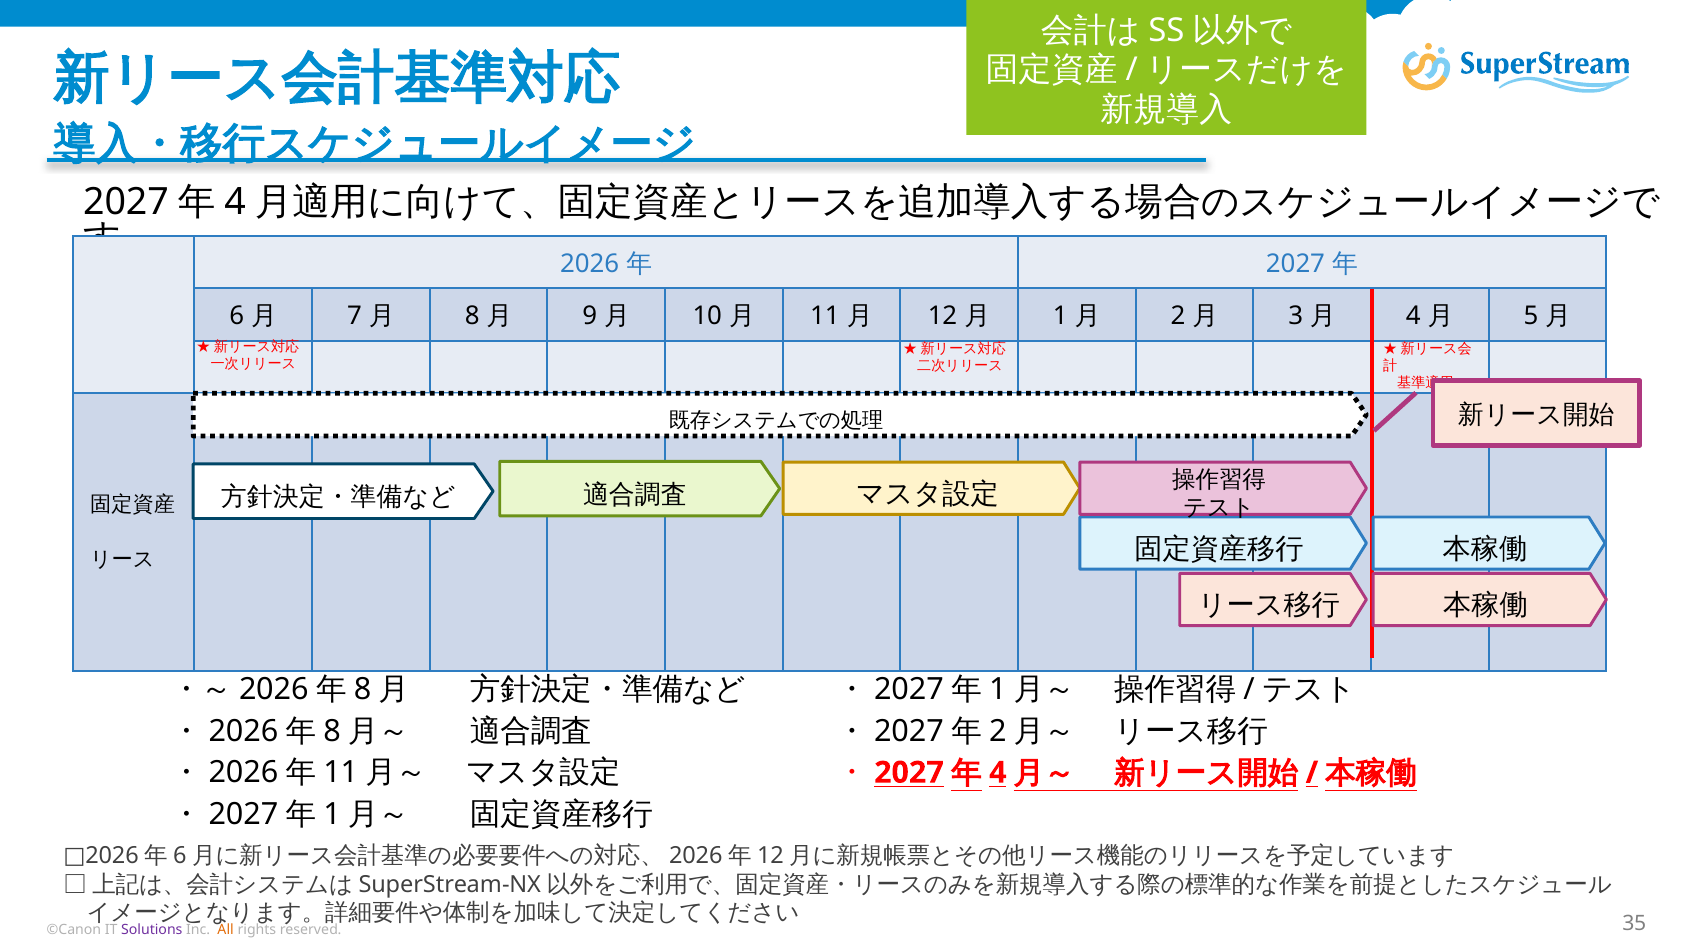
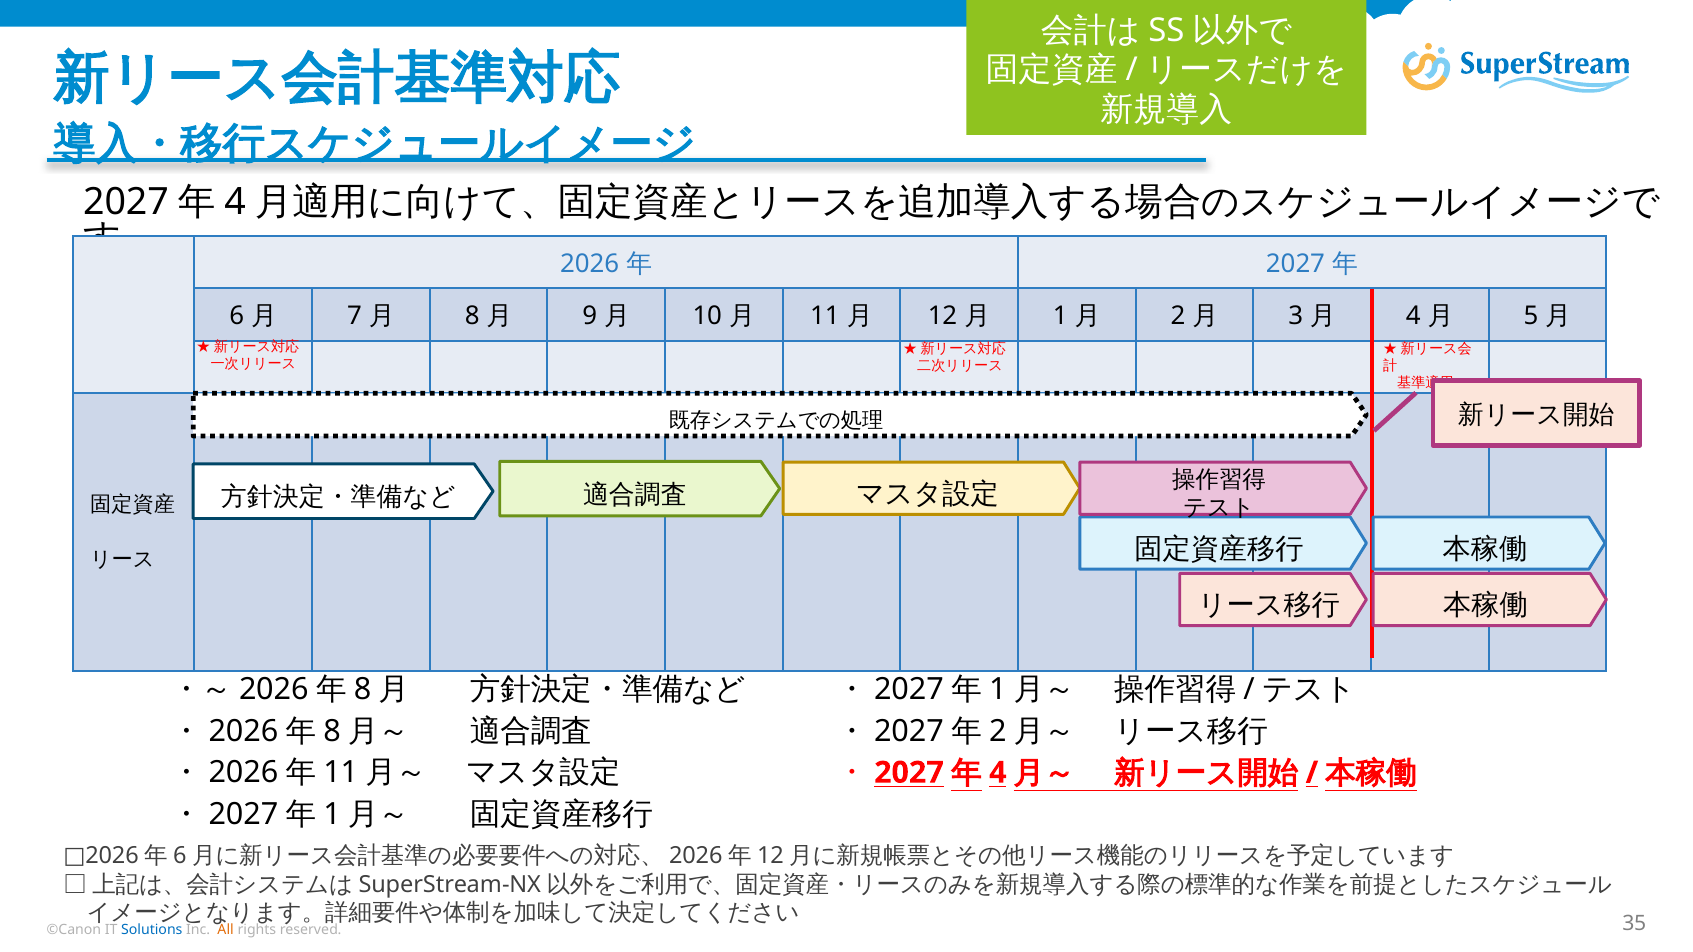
Solutions colour: purple -> blue
